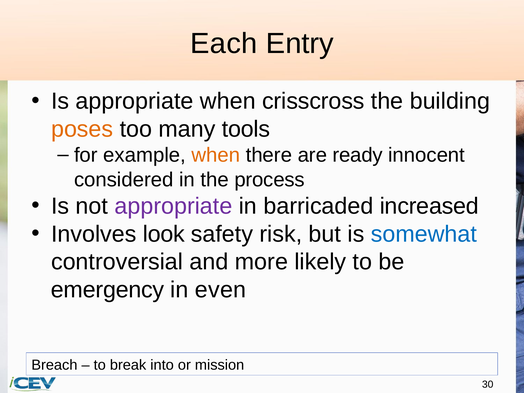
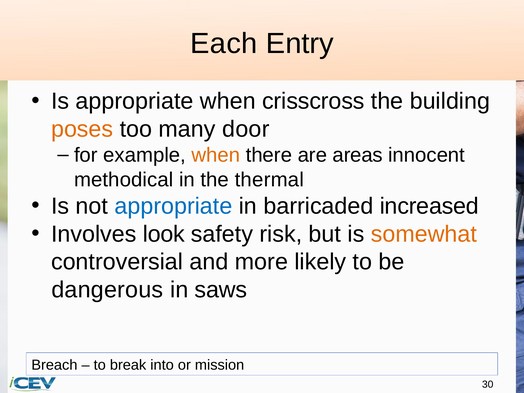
tools: tools -> door
ready: ready -> areas
considered: considered -> methodical
process: process -> thermal
appropriate at (173, 206) colour: purple -> blue
somewhat colour: blue -> orange
emergency: emergency -> dangerous
even: even -> saws
